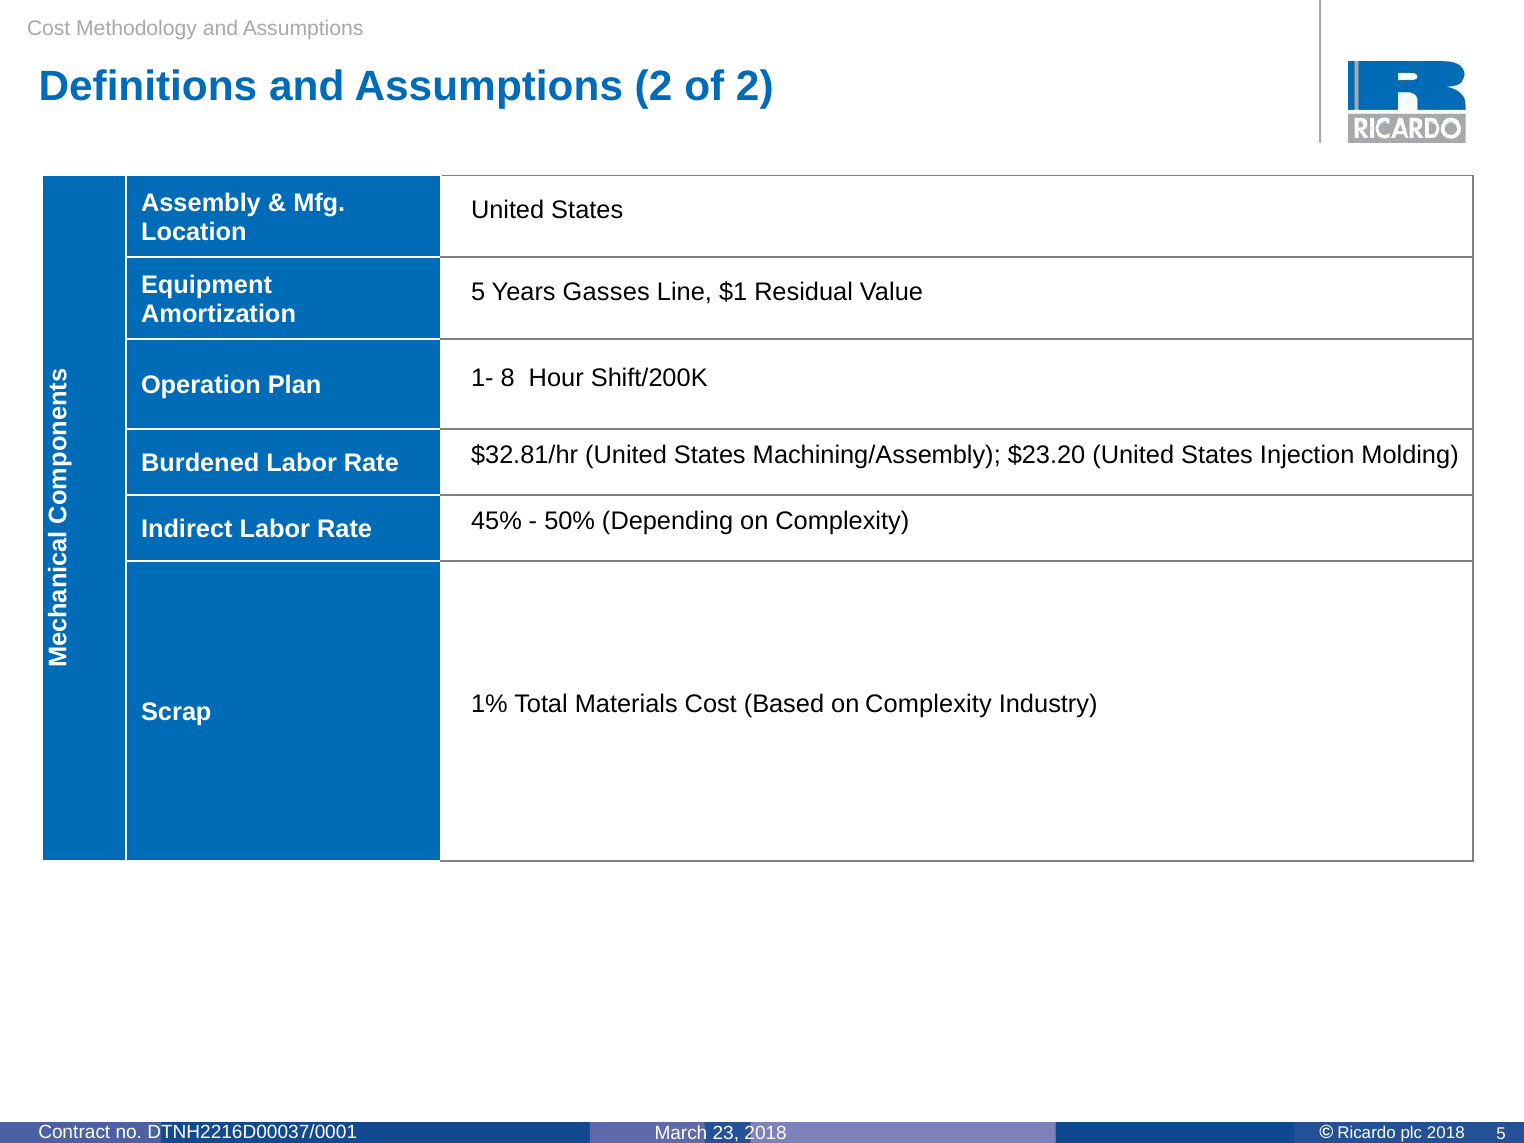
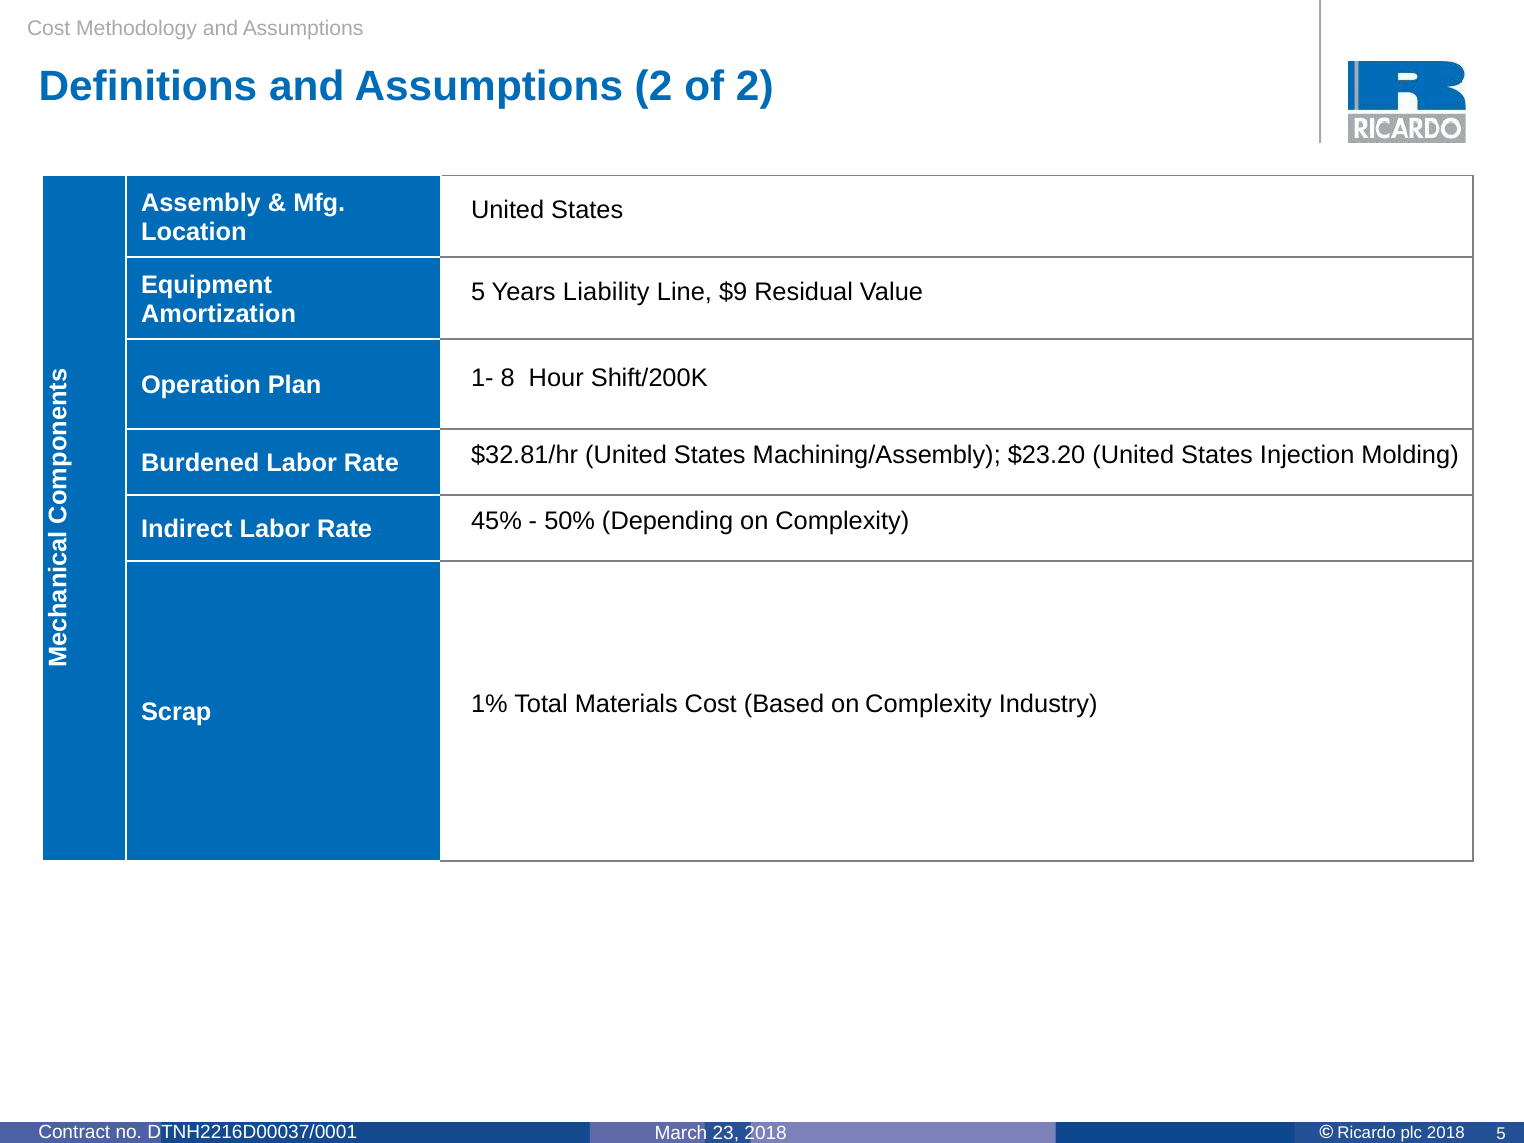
Gasses: Gasses -> Liability
$1: $1 -> $9
